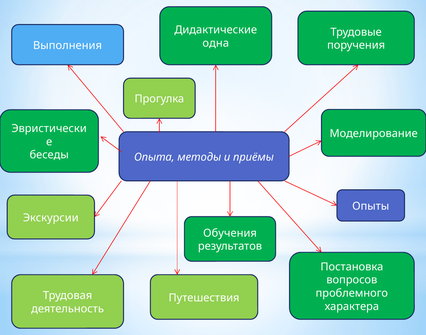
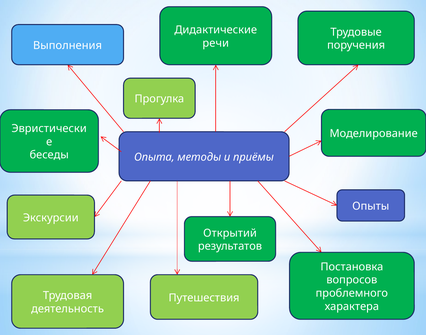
одна: одна -> речи
Обучения: Обучения -> Открытий
